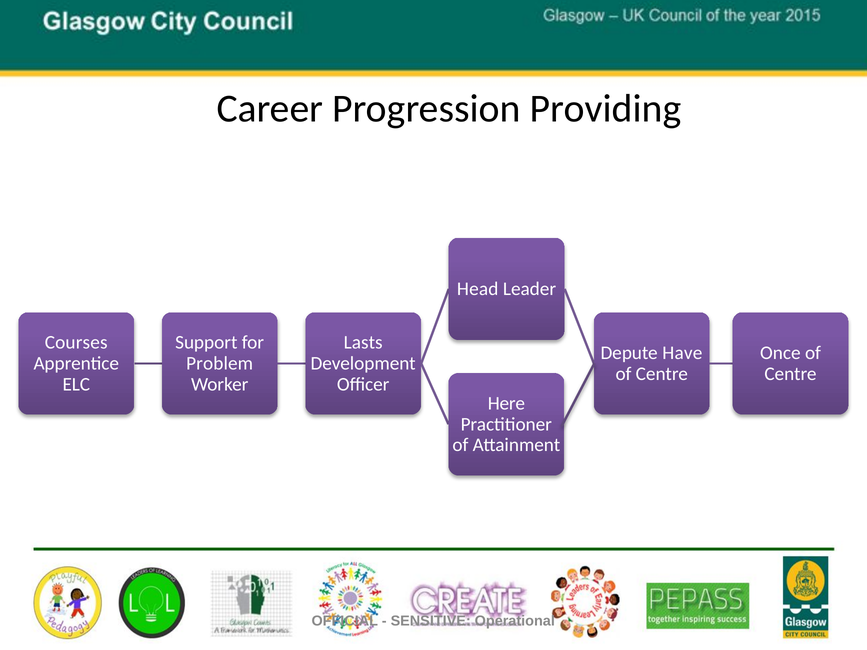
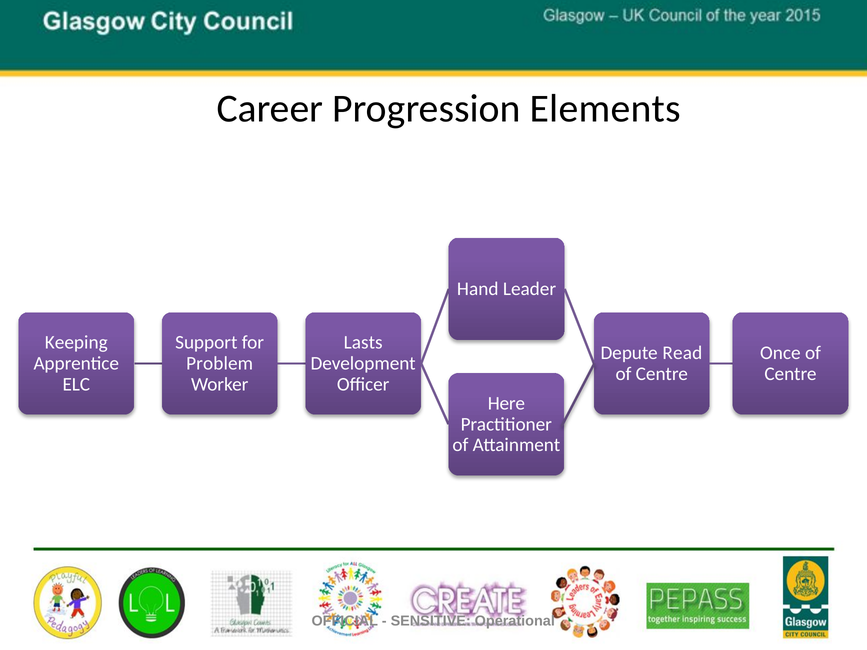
Providing: Providing -> Elements
Head: Head -> Hand
Courses: Courses -> Keeping
Have: Have -> Read
